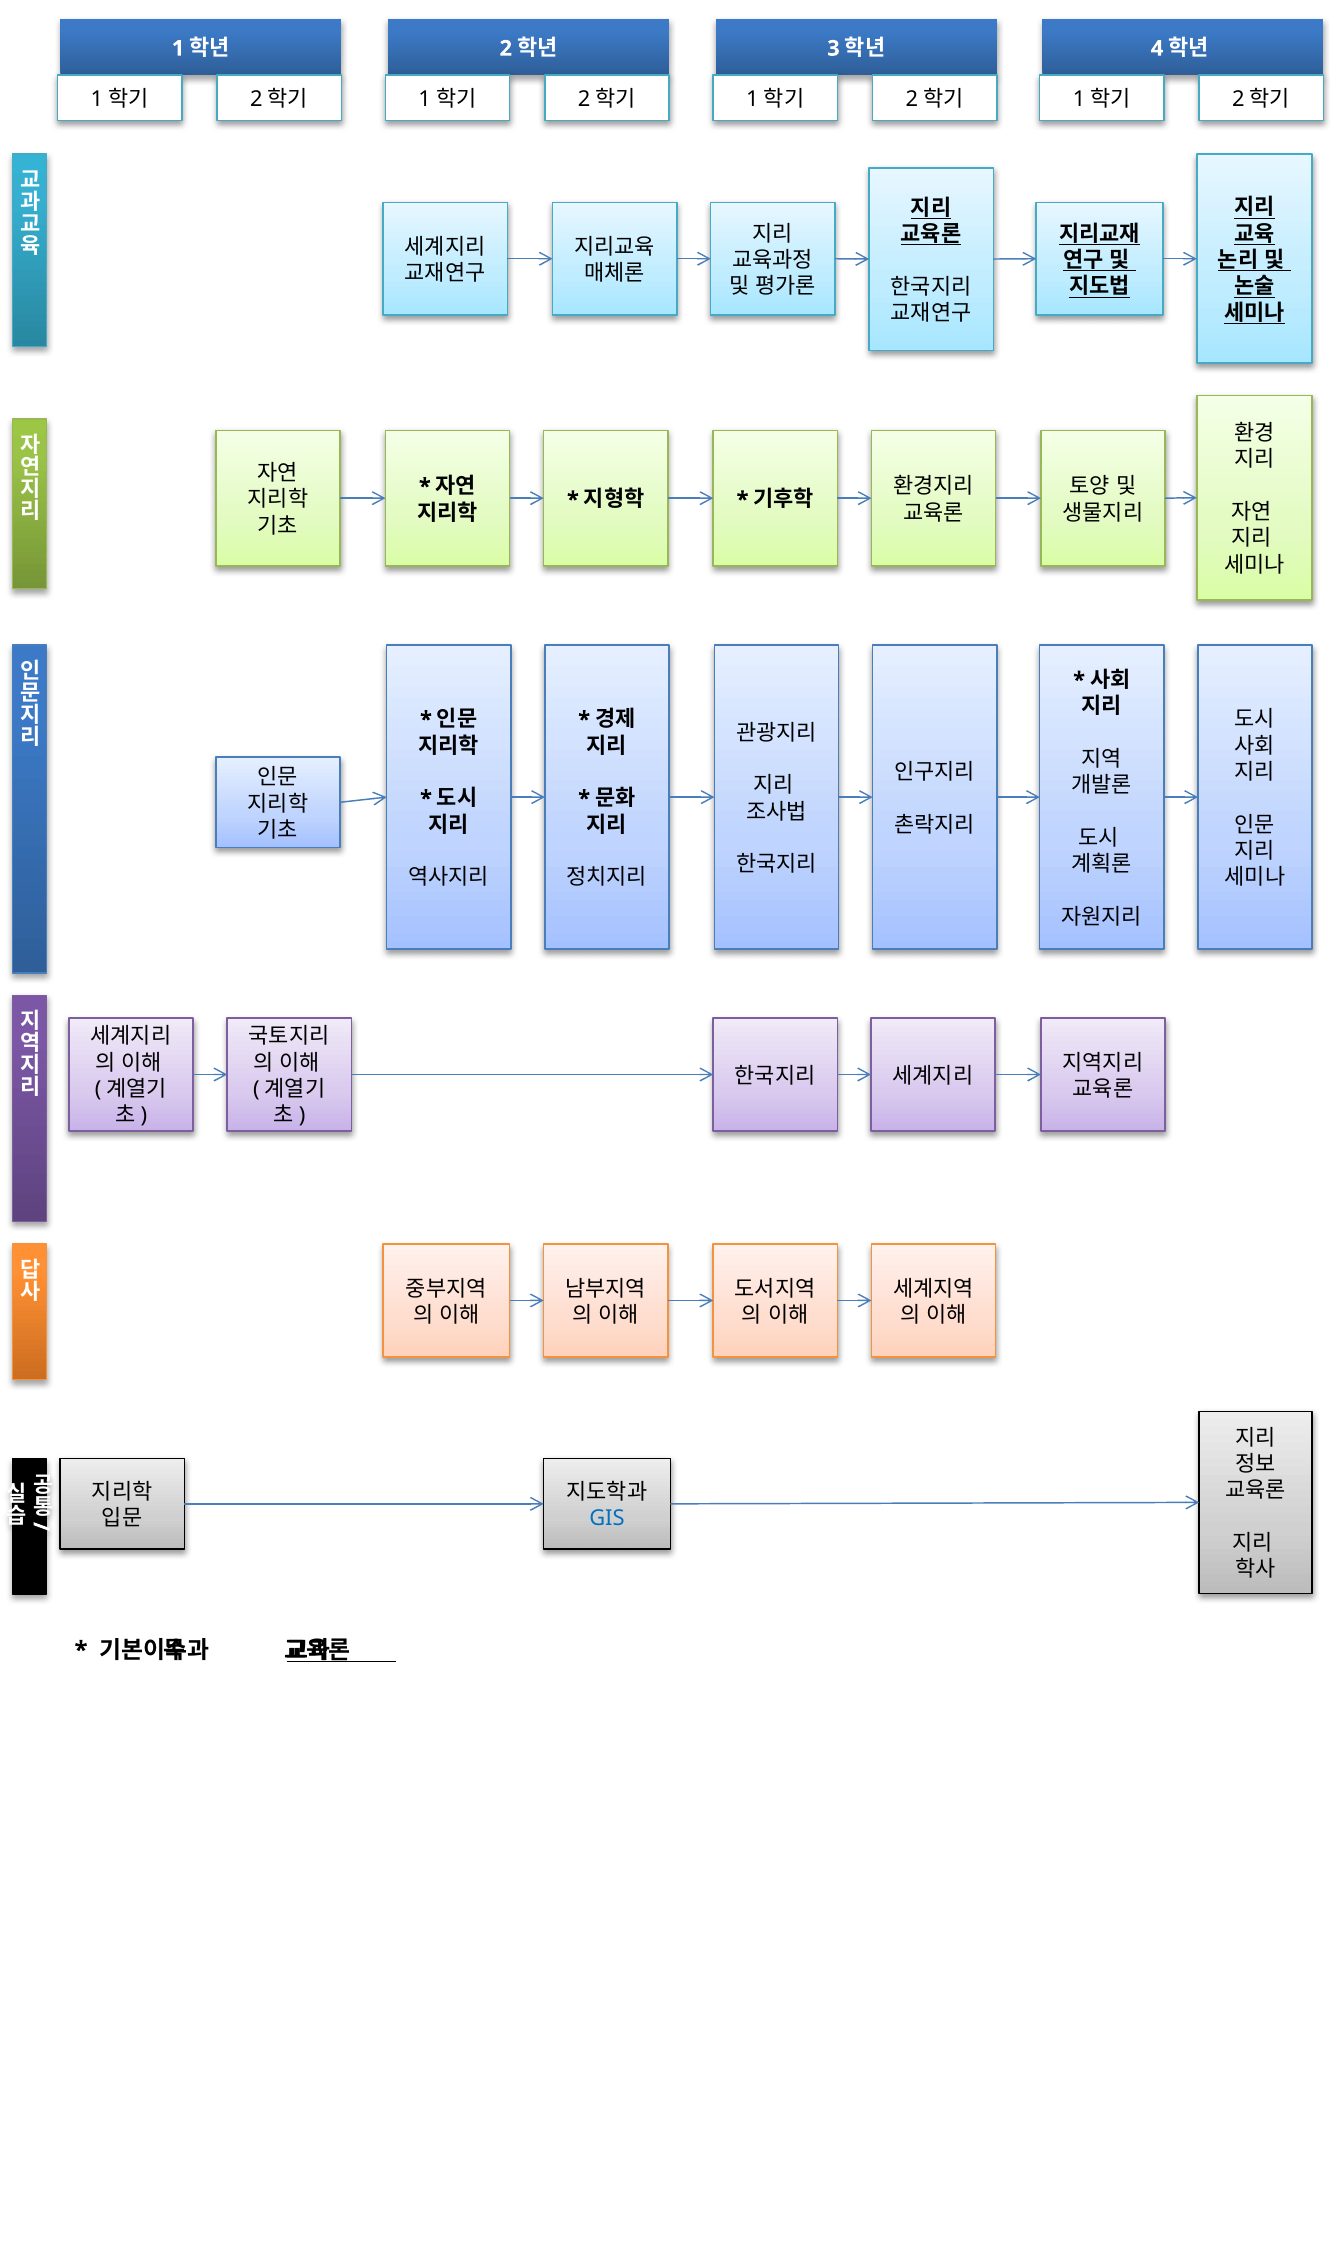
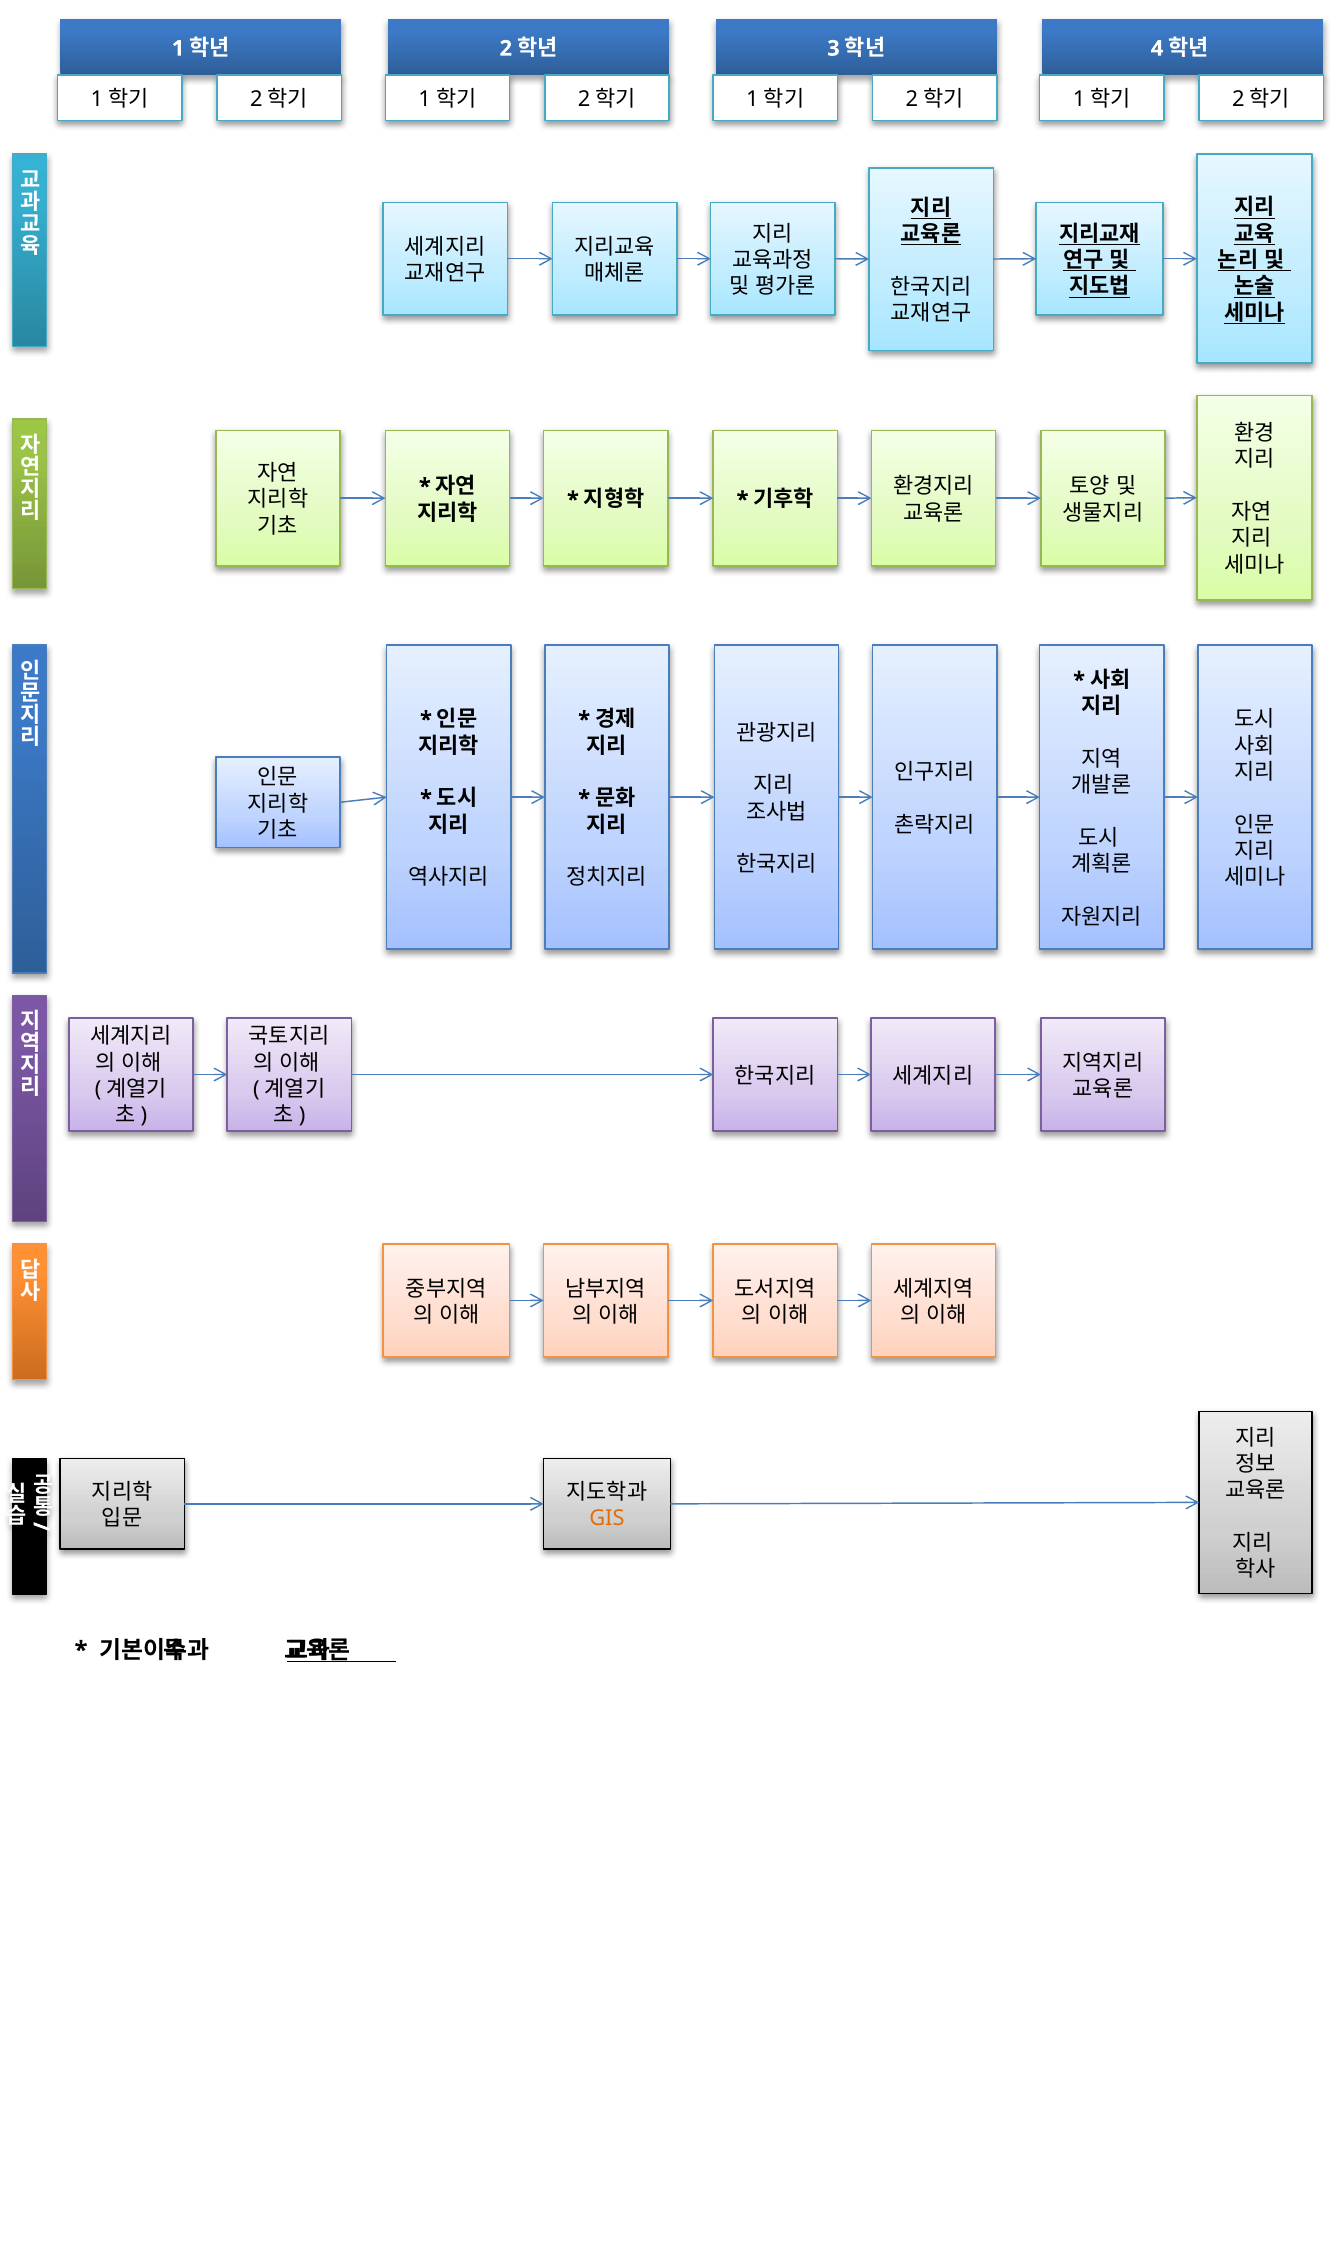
GIS colour: blue -> orange
